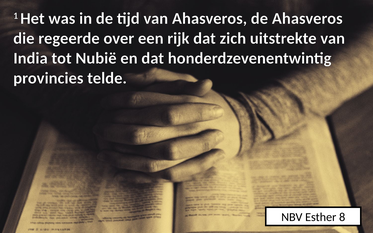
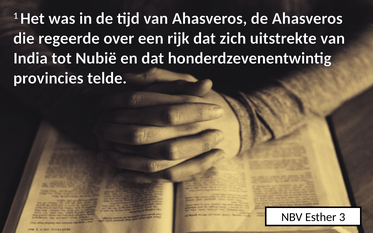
8: 8 -> 3
